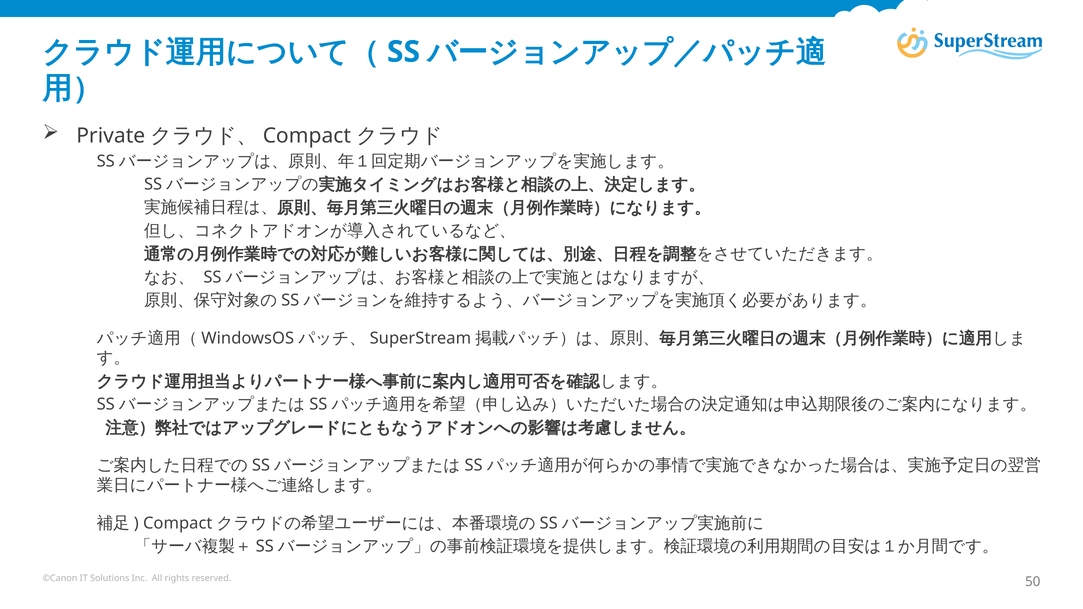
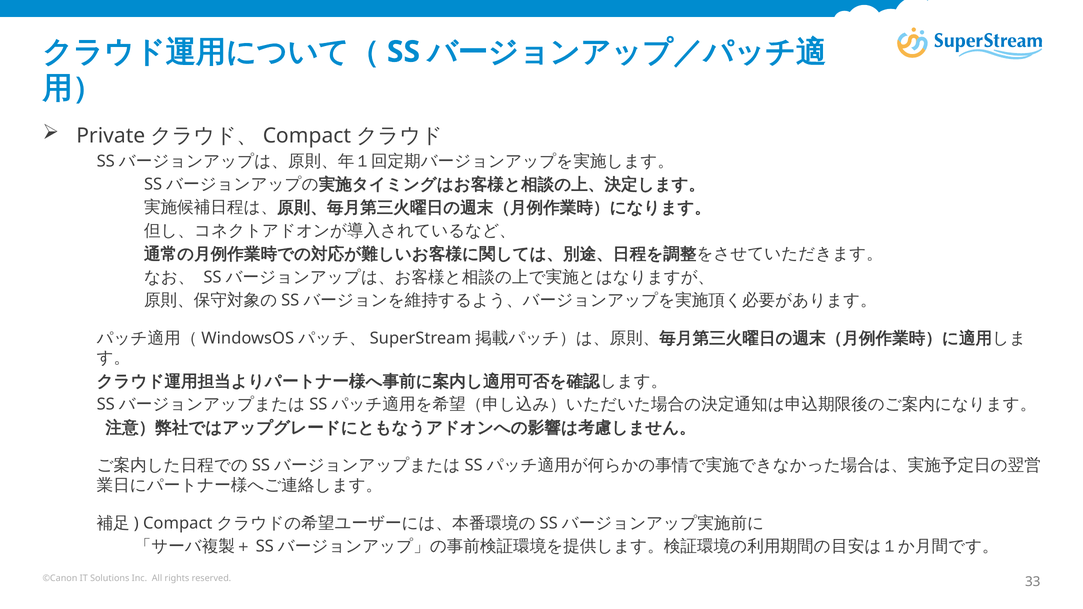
50: 50 -> 33
